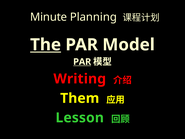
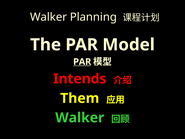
Minute at (49, 17): Minute -> Walker
The underline: present -> none
Writing: Writing -> Intends
Lesson at (80, 118): Lesson -> Walker
